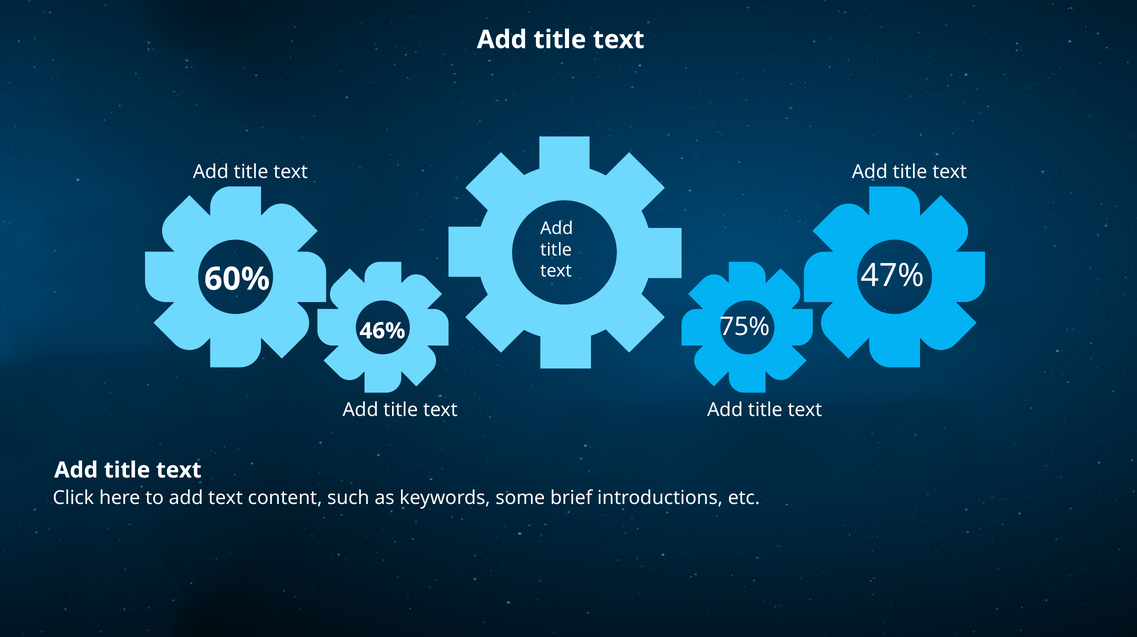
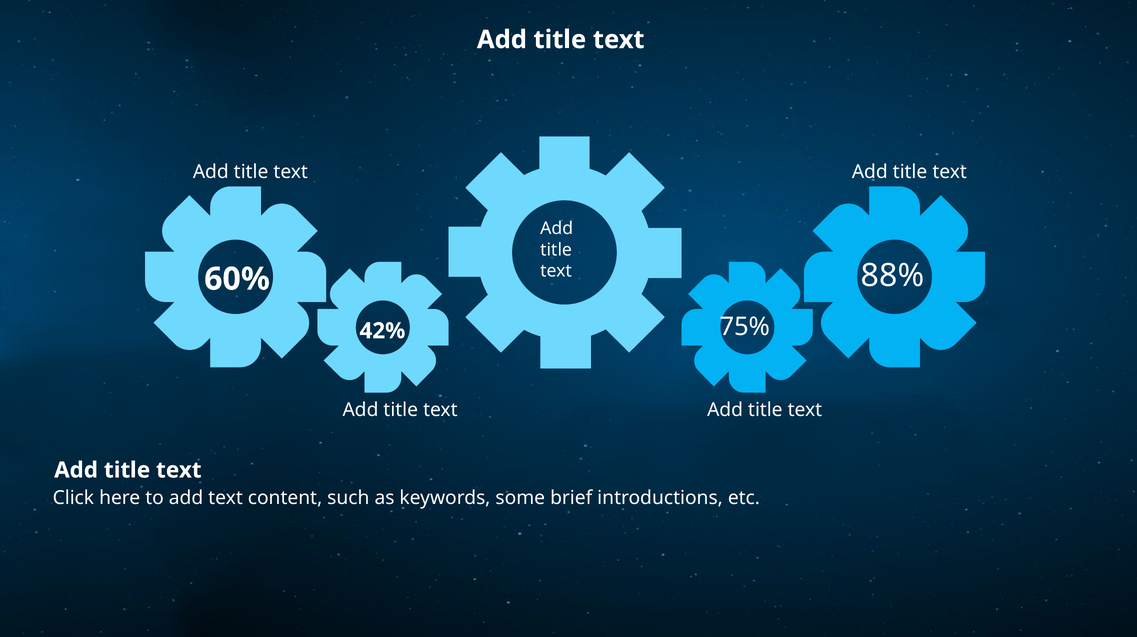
47%: 47% -> 88%
46%: 46% -> 42%
